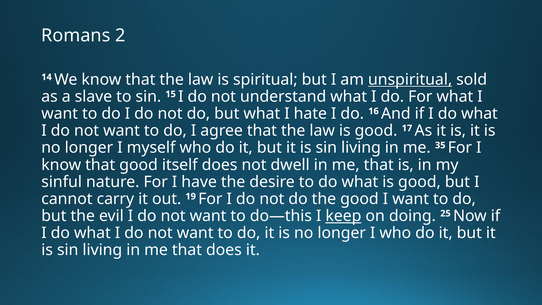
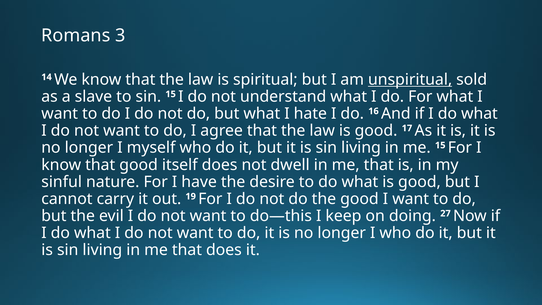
2: 2 -> 3
me 35: 35 -> 15
keep underline: present -> none
25: 25 -> 27
